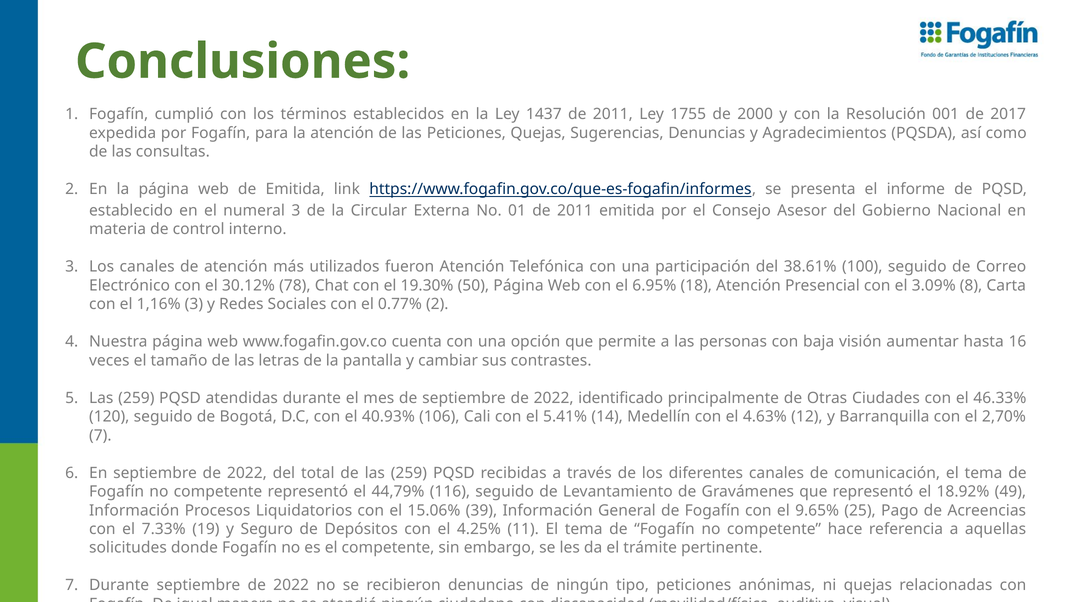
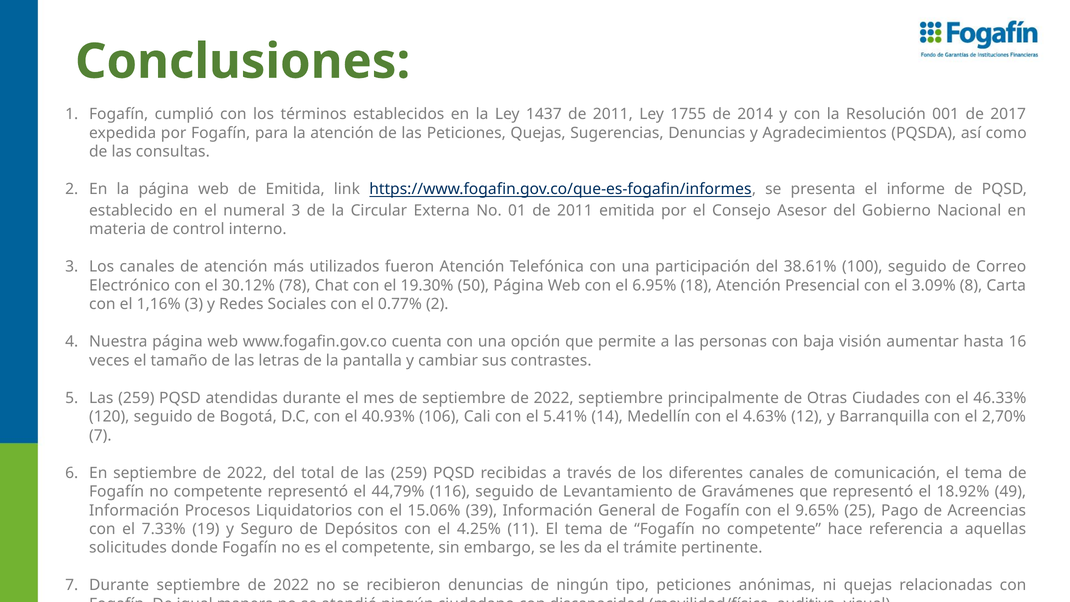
2000: 2000 -> 2014
2022 identificado: identificado -> septiembre
